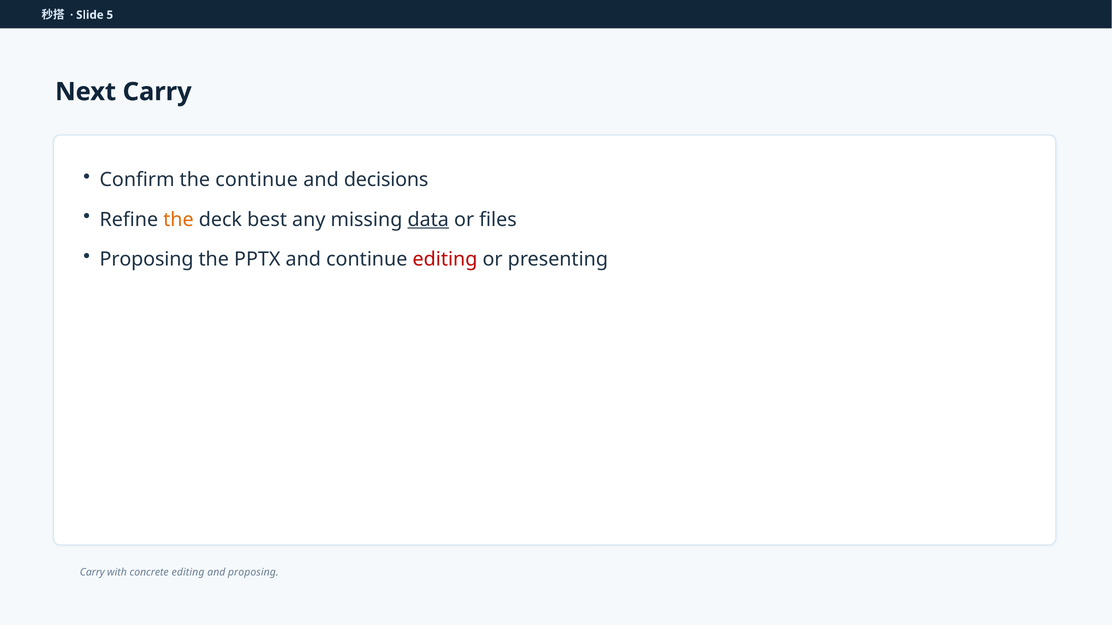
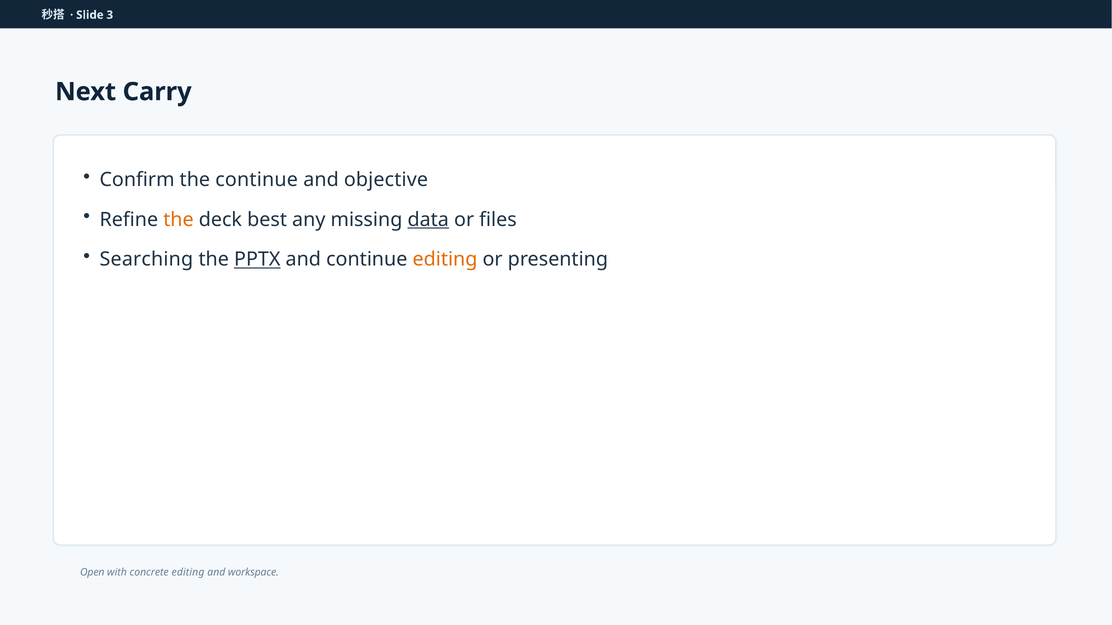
5: 5 -> 3
decisions: decisions -> objective
Proposing at (147, 260): Proposing -> Searching
PPTX underline: none -> present
editing at (445, 260) colour: red -> orange
Carry at (92, 573): Carry -> Open
and proposing: proposing -> workspace
